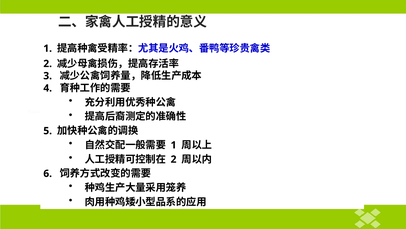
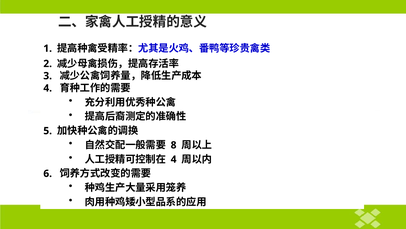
1 at (174, 145): 1 -> 8
2 at (174, 159): 2 -> 4
